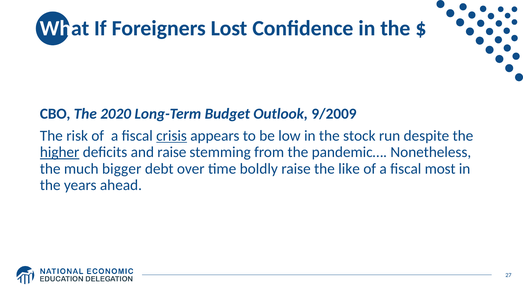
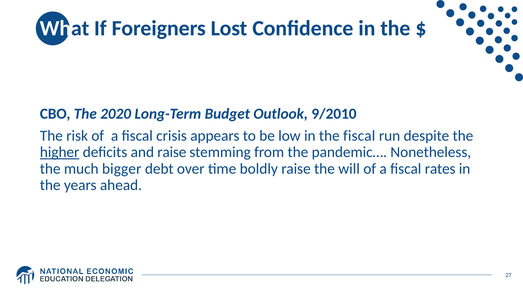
9/2009: 9/2009 -> 9/2010
crisis underline: present -> none
the stock: stock -> fiscal
like: like -> will
most: most -> rates
